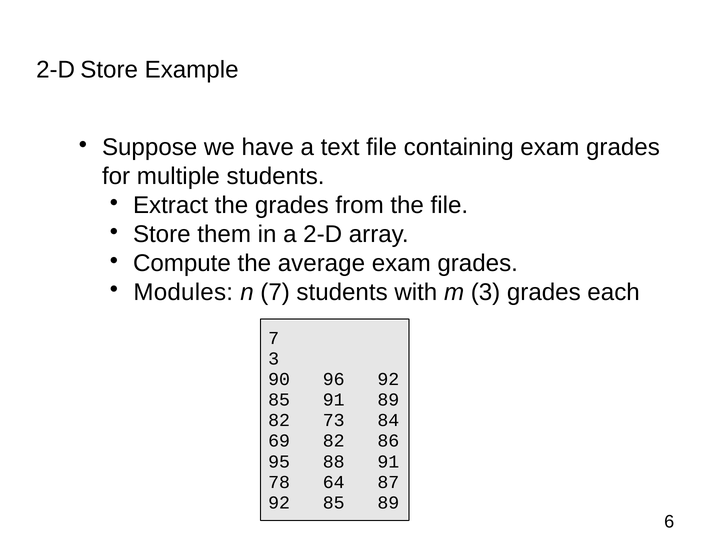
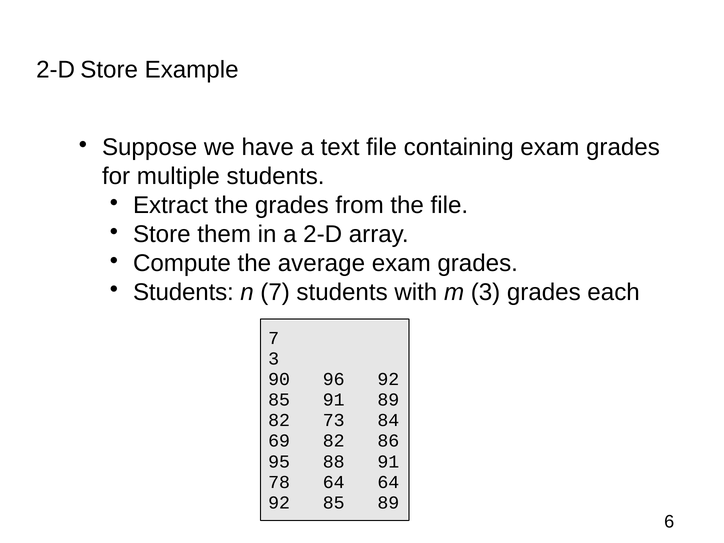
Modules at (183, 292): Modules -> Students
64 87: 87 -> 64
